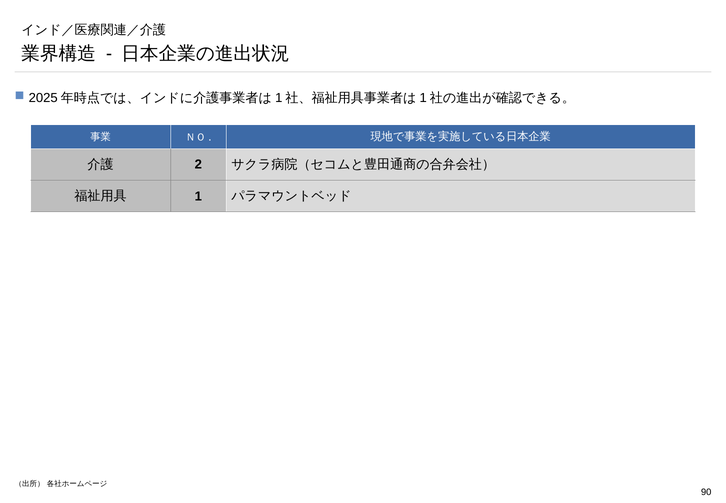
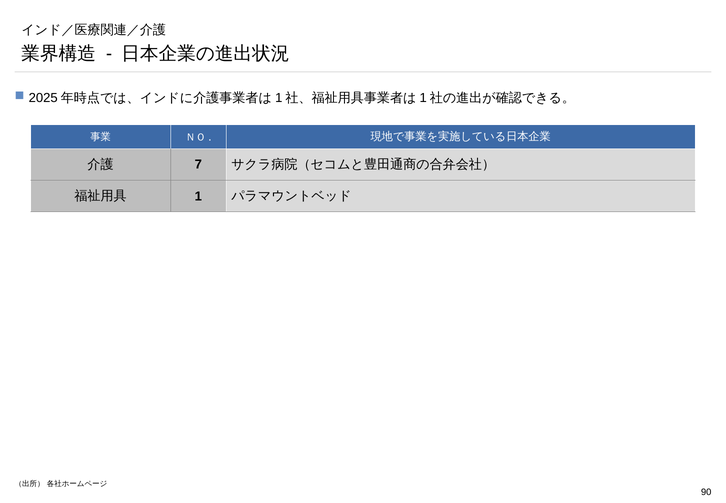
2: 2 -> 7
